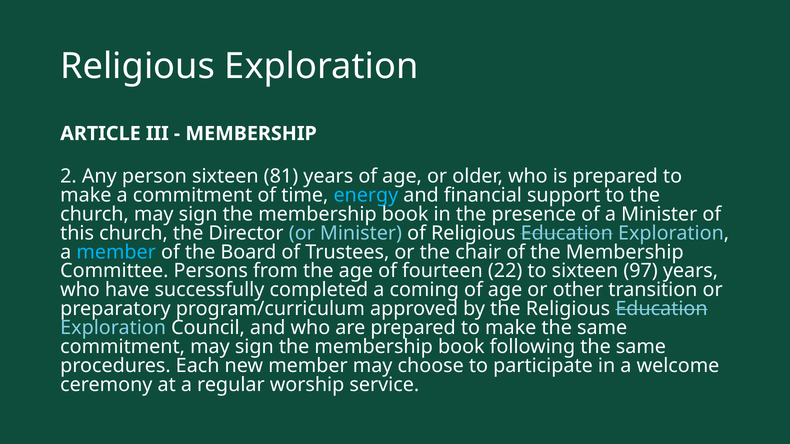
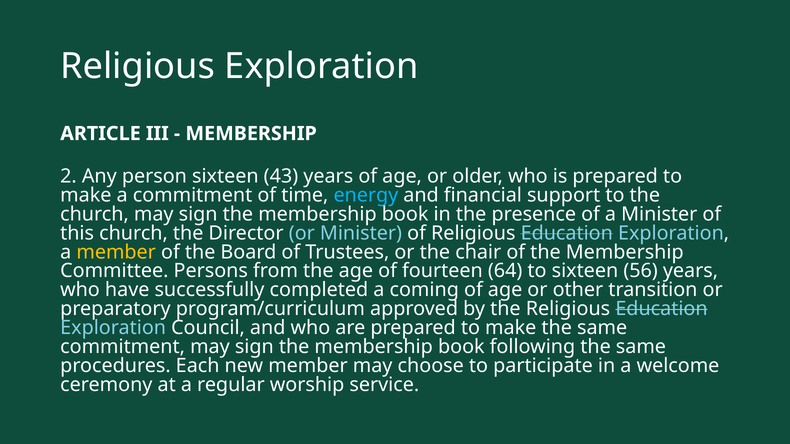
81: 81 -> 43
member at (116, 252) colour: light blue -> yellow
22: 22 -> 64
97: 97 -> 56
